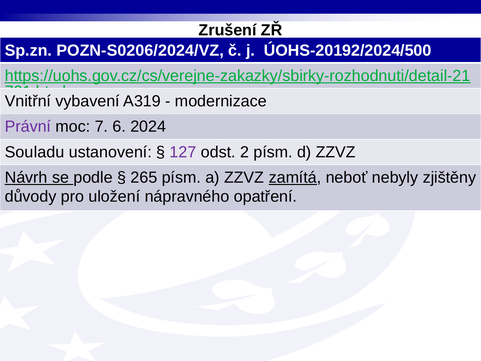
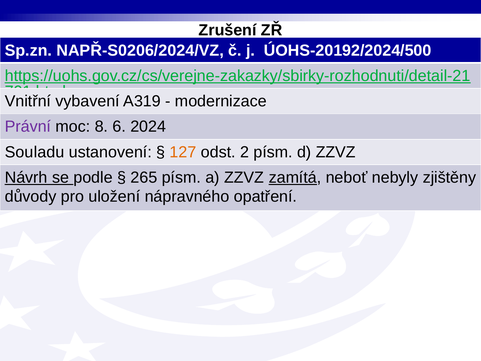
POZN-S0206/2024/VZ: POZN-S0206/2024/VZ -> NAPŘ-S0206/2024/VZ
7: 7 -> 8
127 colour: purple -> orange
